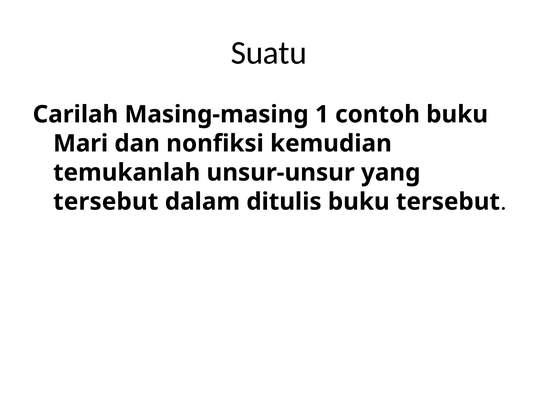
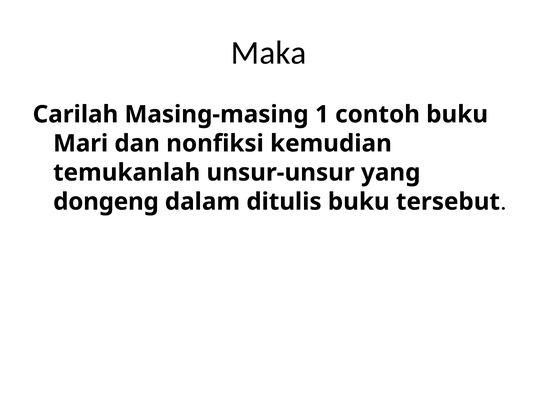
Suatu: Suatu -> Maka
tersebut at (106, 202): tersebut -> dongeng
